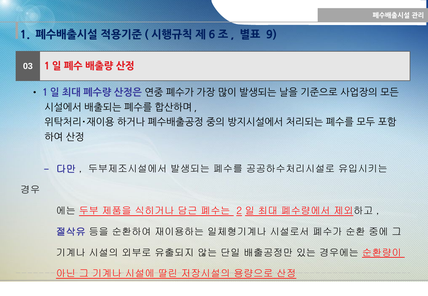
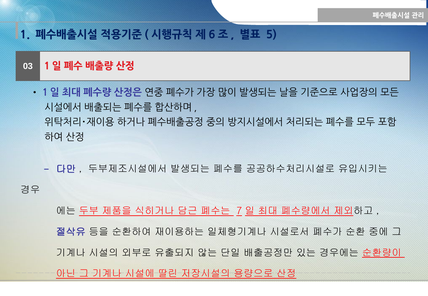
9: 9 -> 5
2: 2 -> 7
